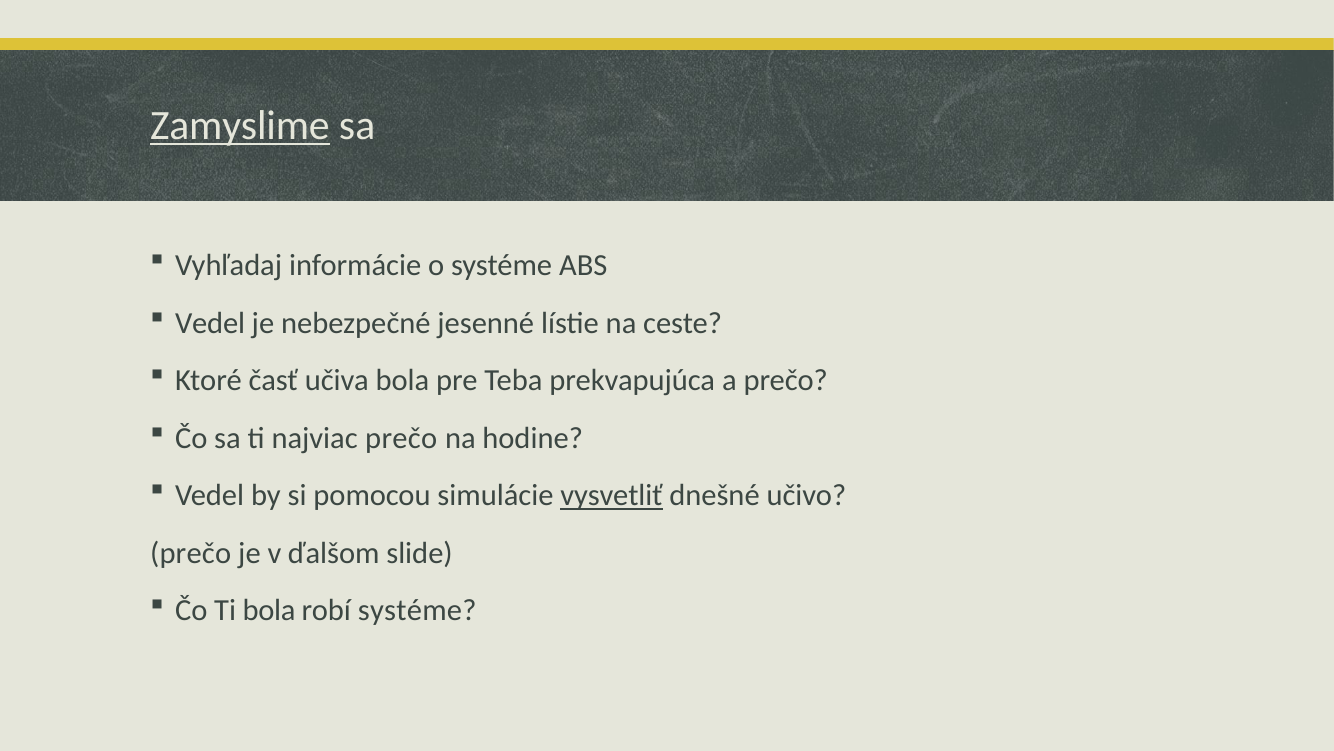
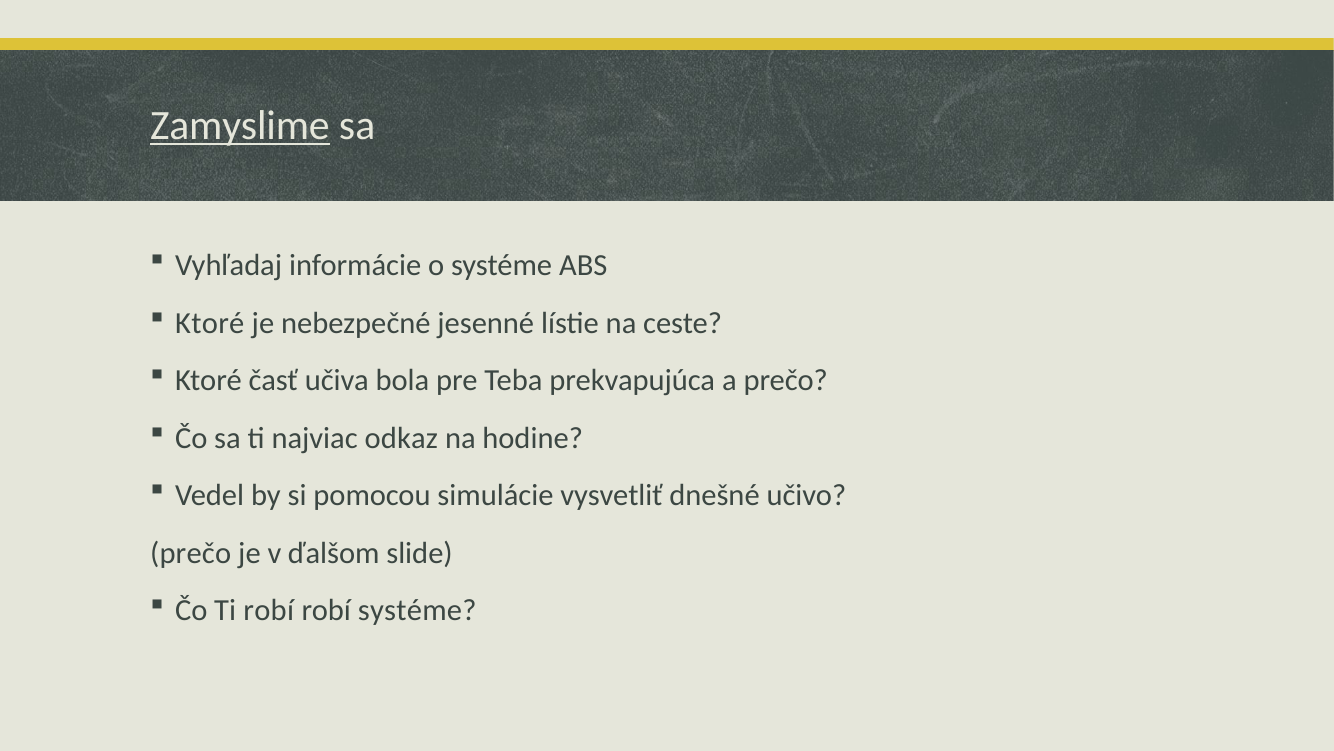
Vedel at (210, 323): Vedel -> Ktoré
najviac prečo: prečo -> odkaz
vysvetliť underline: present -> none
Ti bola: bola -> robí
